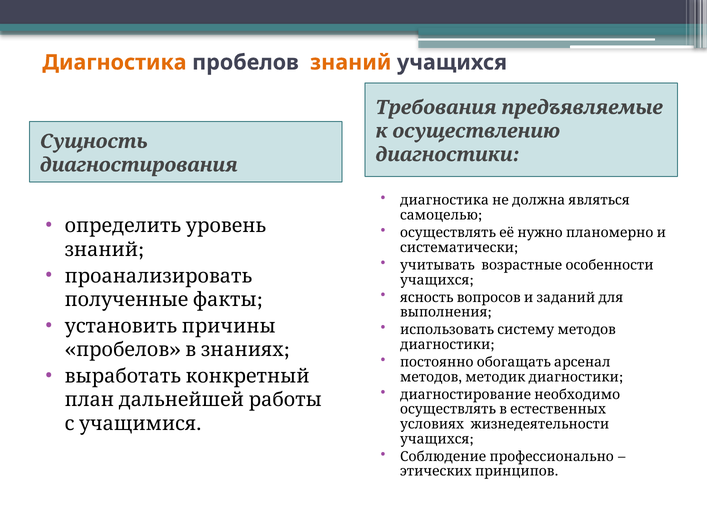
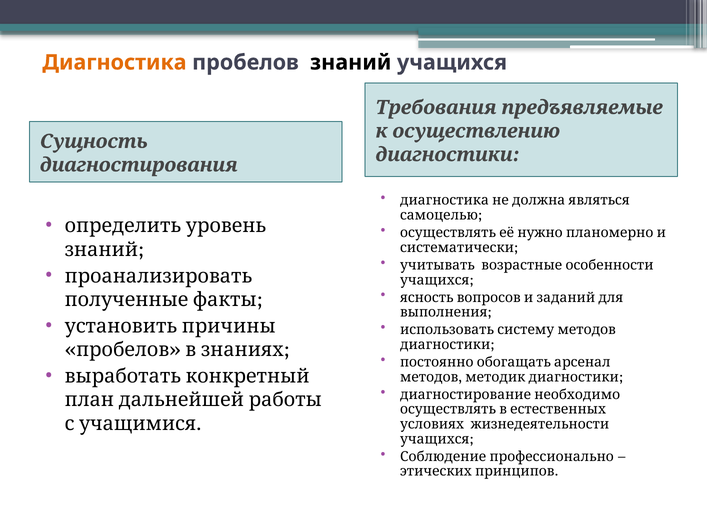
знаний at (351, 62) colour: orange -> black
